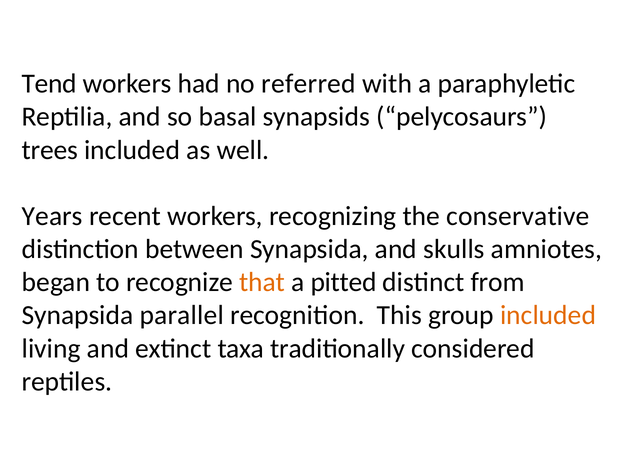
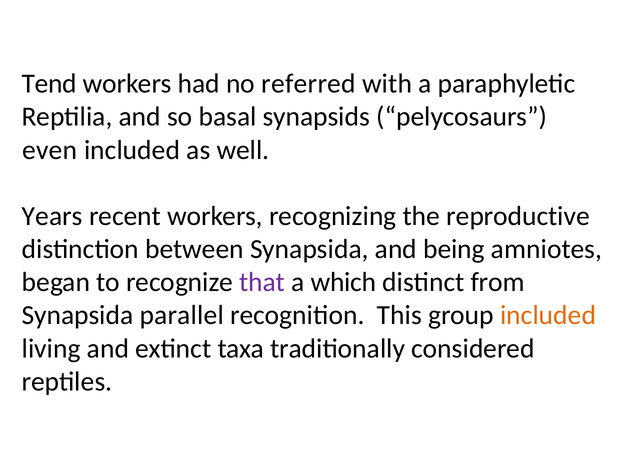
trees: trees -> even
conservative: conservative -> reproductive
skulls: skulls -> being
that colour: orange -> purple
pitted: pitted -> which
